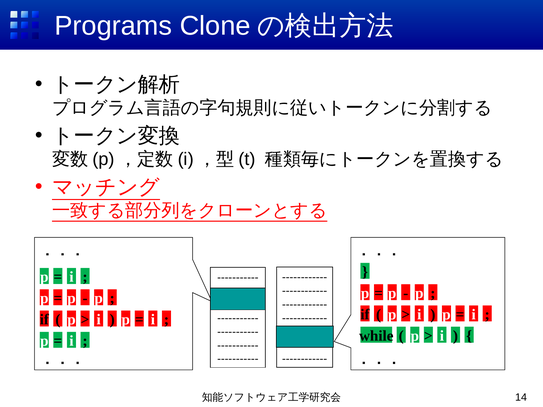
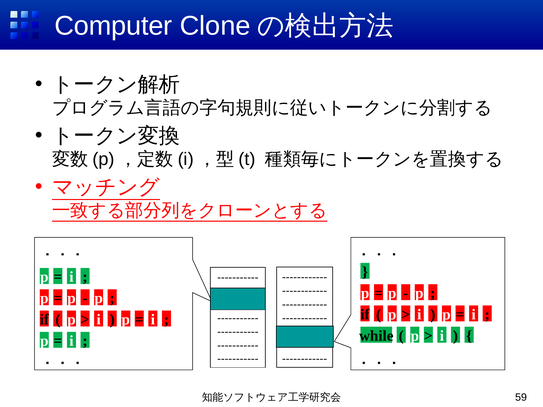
Programs: Programs -> Computer
14: 14 -> 59
